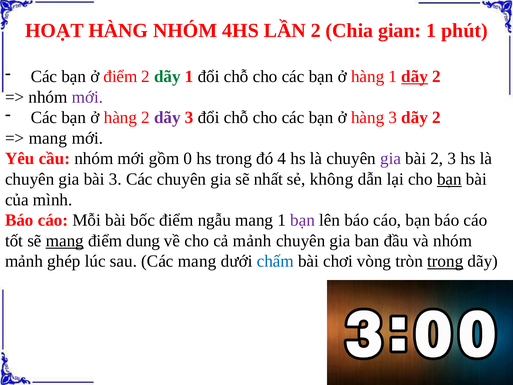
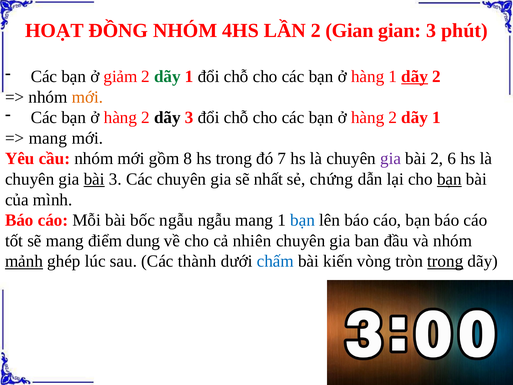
HOẠT HÀNG: HÀNG -> ĐỒNG
2 Chia: Chia -> Gian
gian 1: 1 -> 3
ở điểm: điểm -> giảm
mới at (87, 97) colour: purple -> orange
dãy at (167, 118) colour: purple -> black
3 at (393, 118): 3 -> 2
2 at (436, 118): 2 -> 1
0: 0 -> 8
4: 4 -> 7
2 3: 3 -> 6
bài at (94, 179) underline: none -> present
không: không -> chứng
bốc điểm: điểm -> ngẫu
bạn at (303, 220) colour: purple -> blue
mang at (65, 241) underline: present -> none
cả mảnh: mảnh -> nhiên
mảnh at (24, 261) underline: none -> present
Các mang: mang -> thành
chơi: chơi -> kiến
